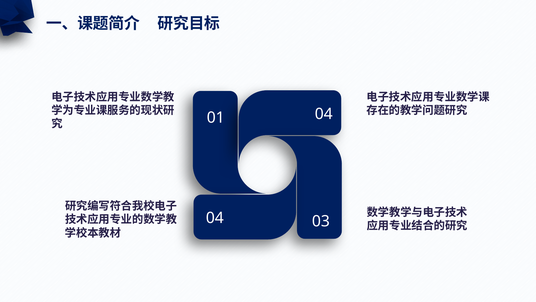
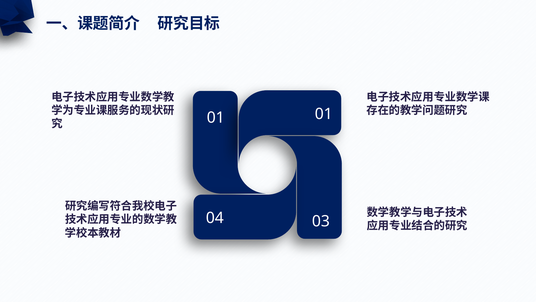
04 at (324, 114): 04 -> 01
